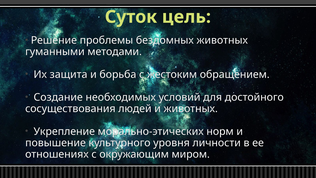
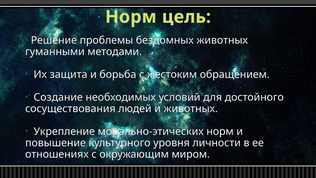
Суток at (131, 17): Суток -> Норм
